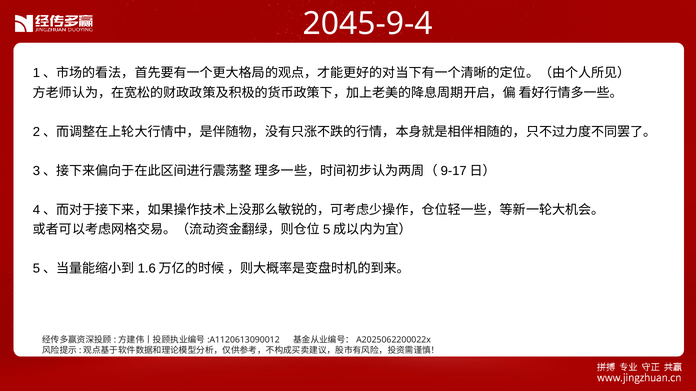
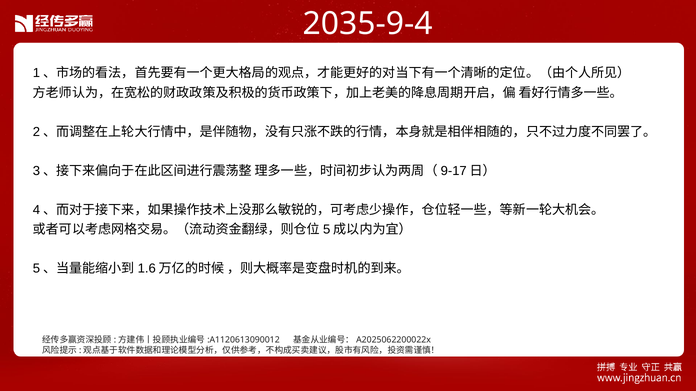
2045-9-4: 2045-9-4 -> 2035-9-4
